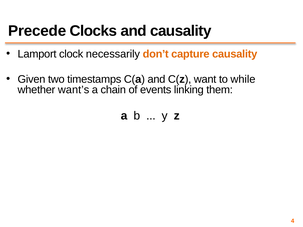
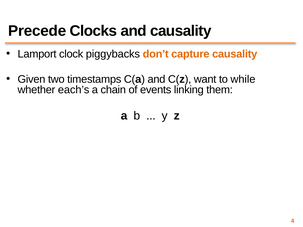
necessarily: necessarily -> piggybacks
want’s: want’s -> each’s
